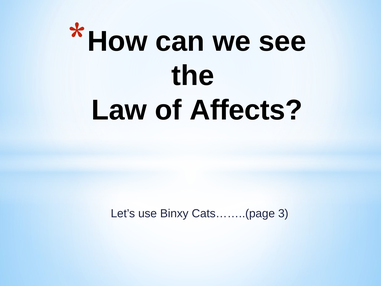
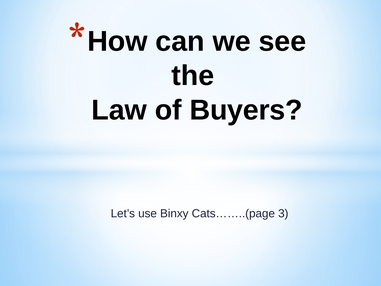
Affects: Affects -> Buyers
